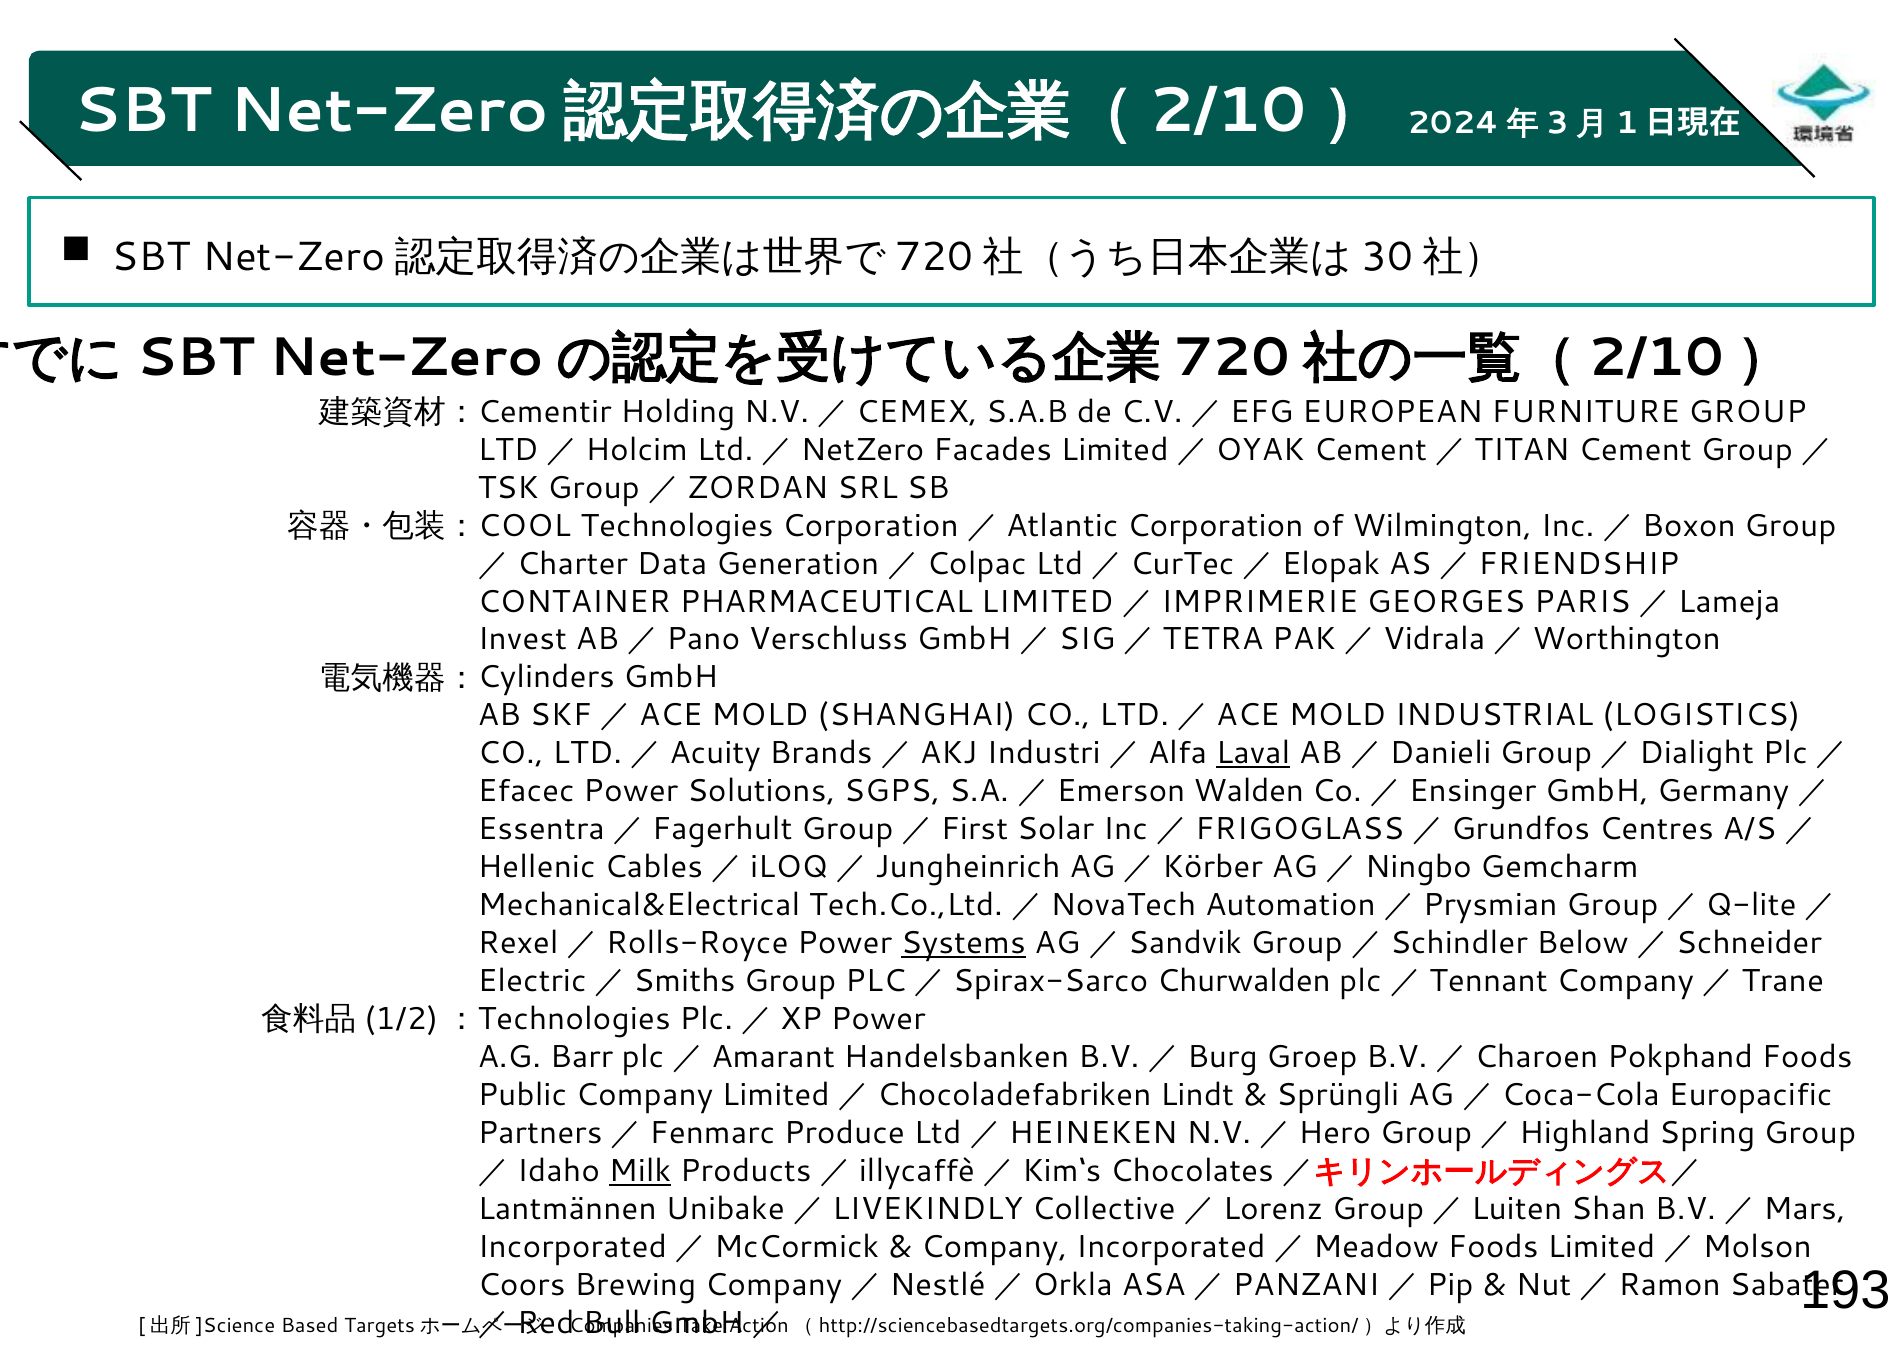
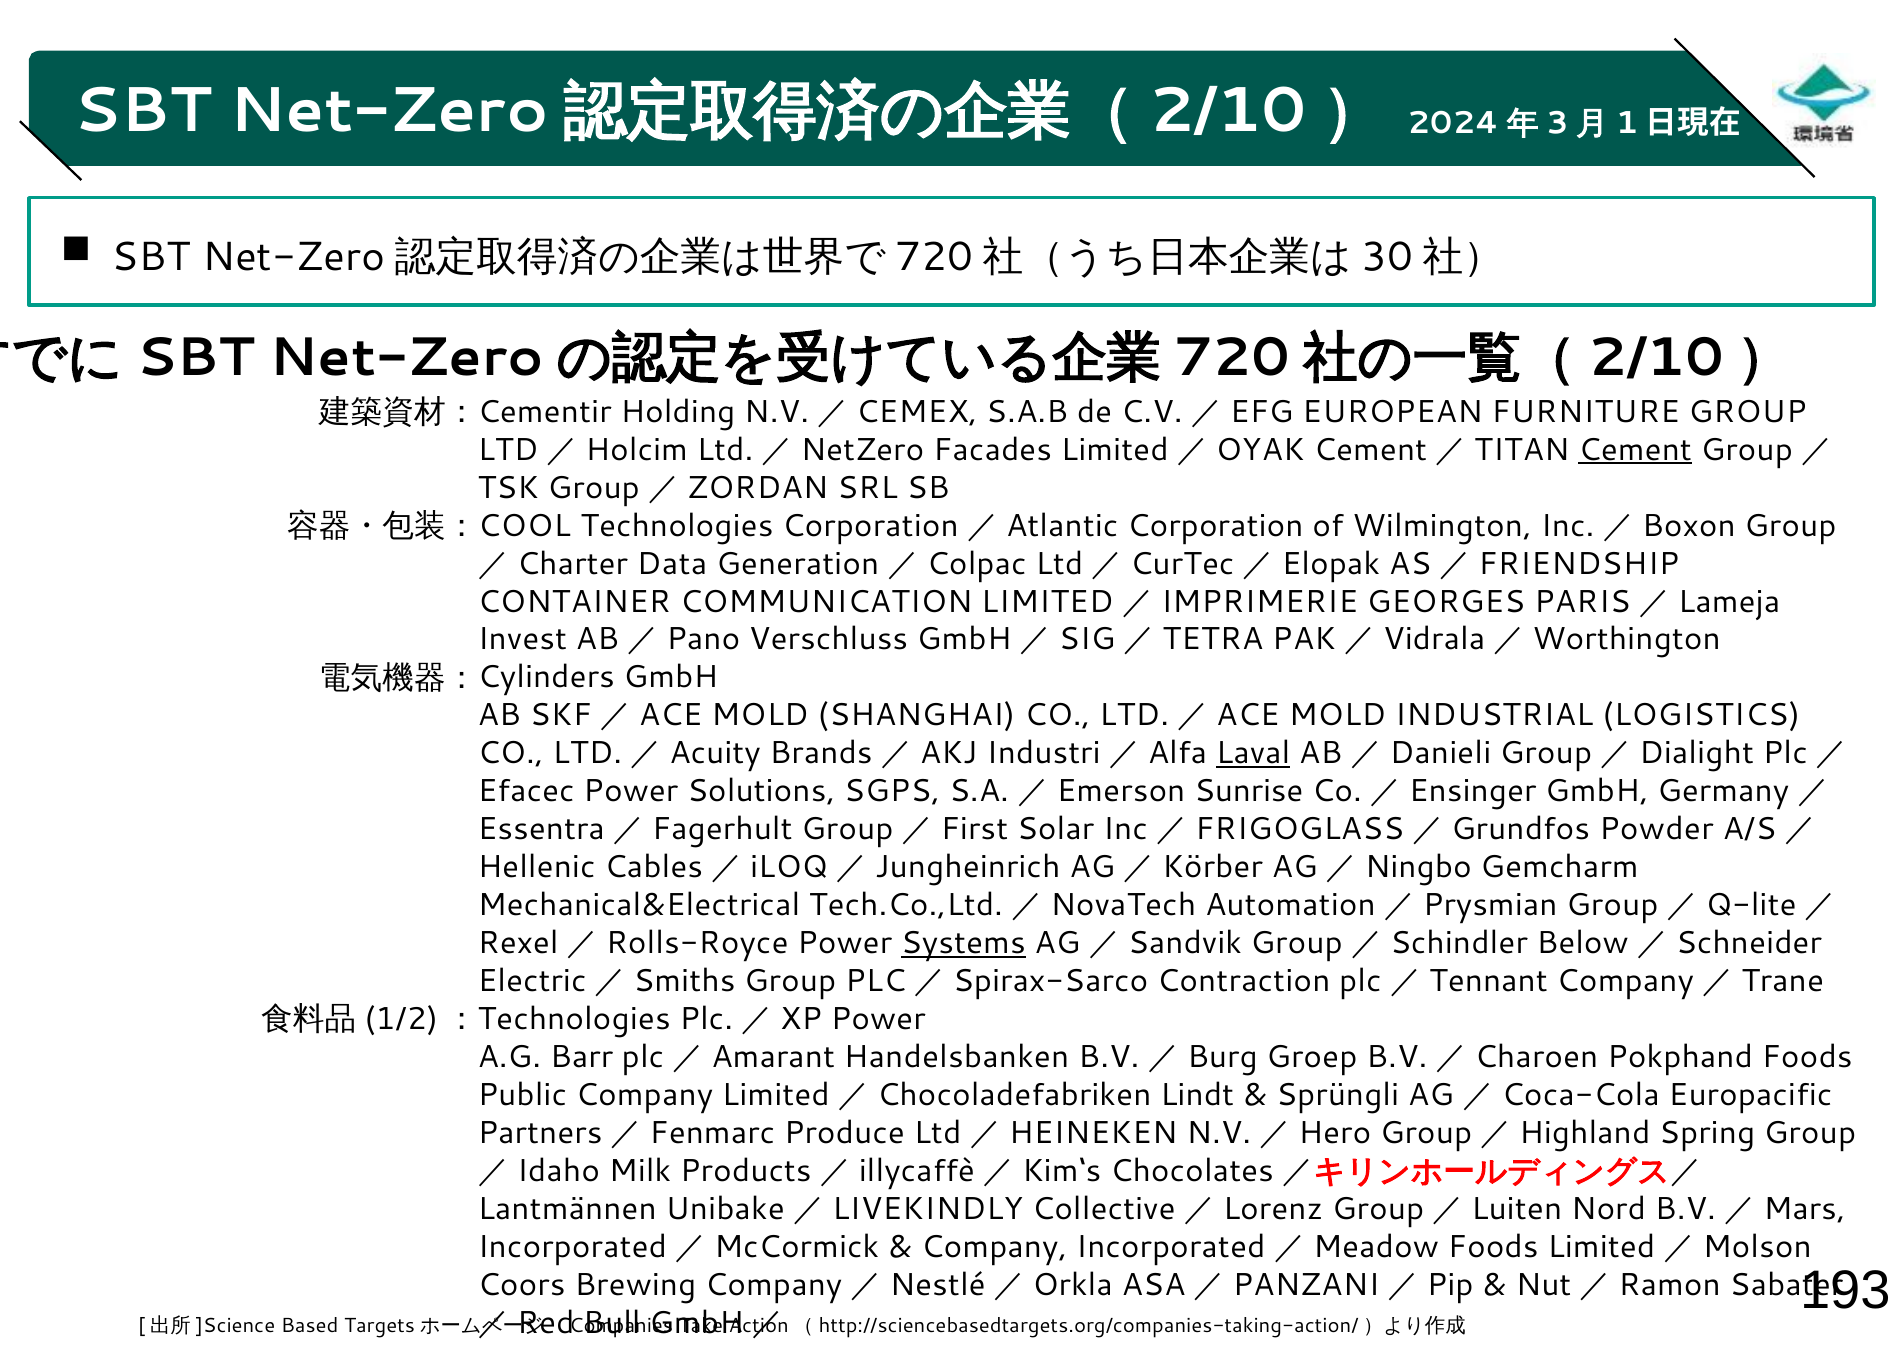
Cement underline: none -> present
PHARMACEUTICAL: PHARMACEUTICAL -> COMMUNICATION
Walden: Walden -> Sunrise
Centres: Centres -> Powder
Churwalden: Churwalden -> Contraction
Milk underline: present -> none
Shan: Shan -> Nord
